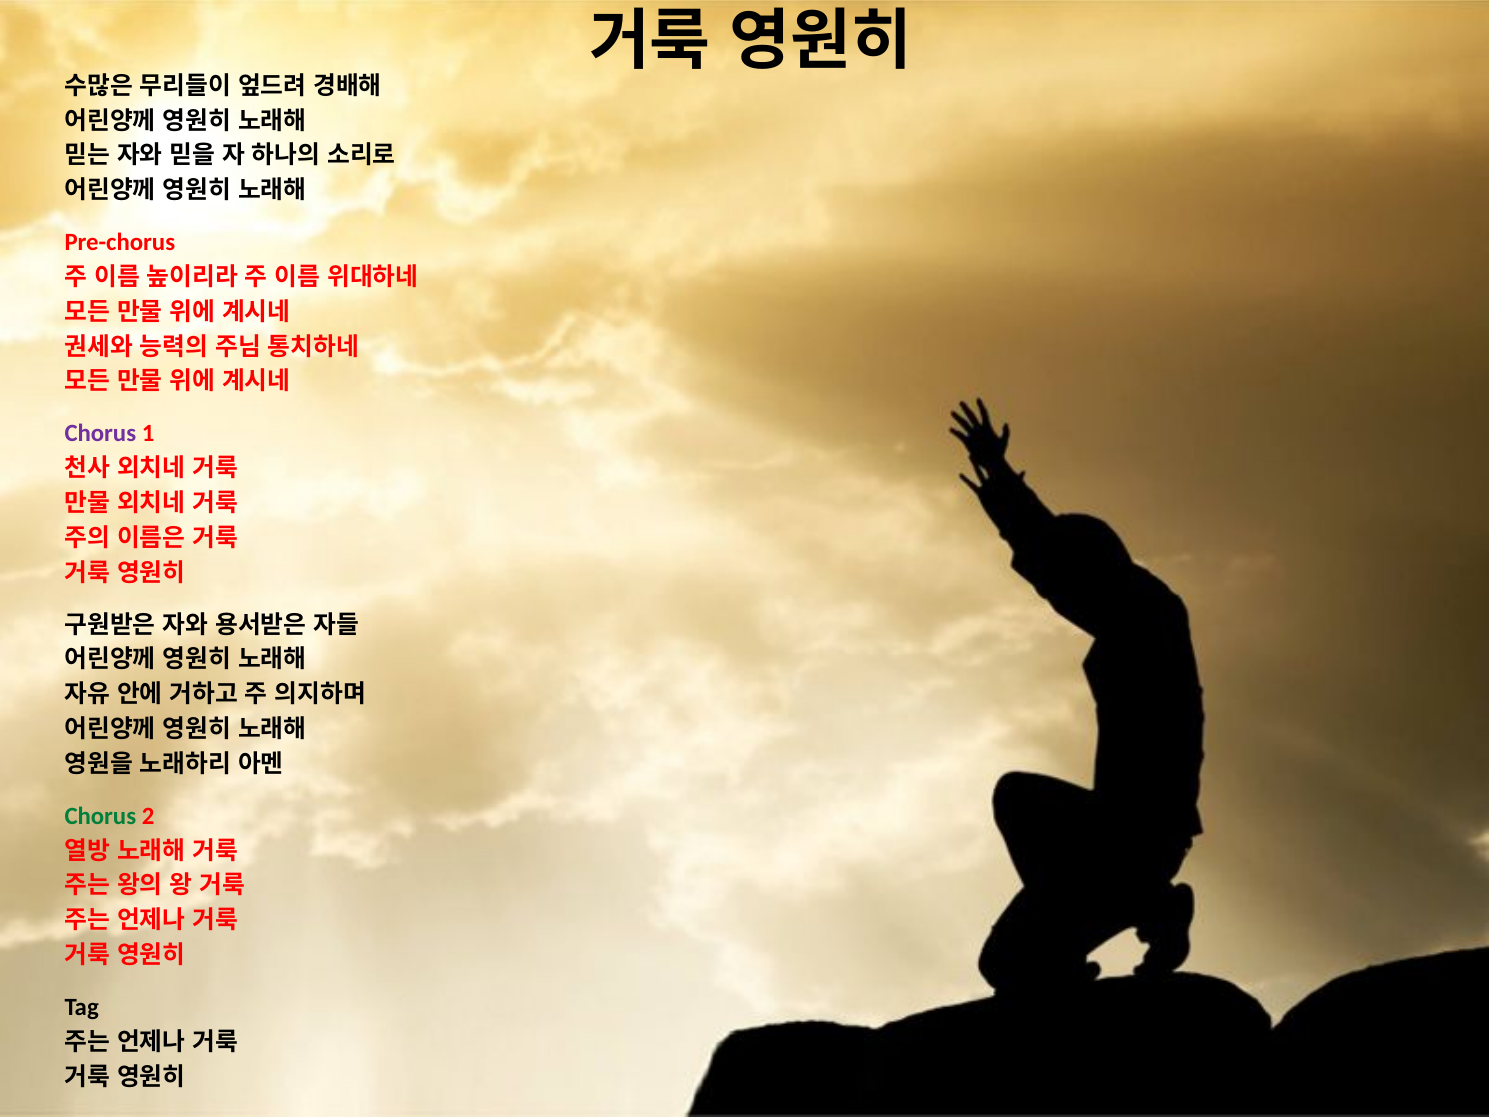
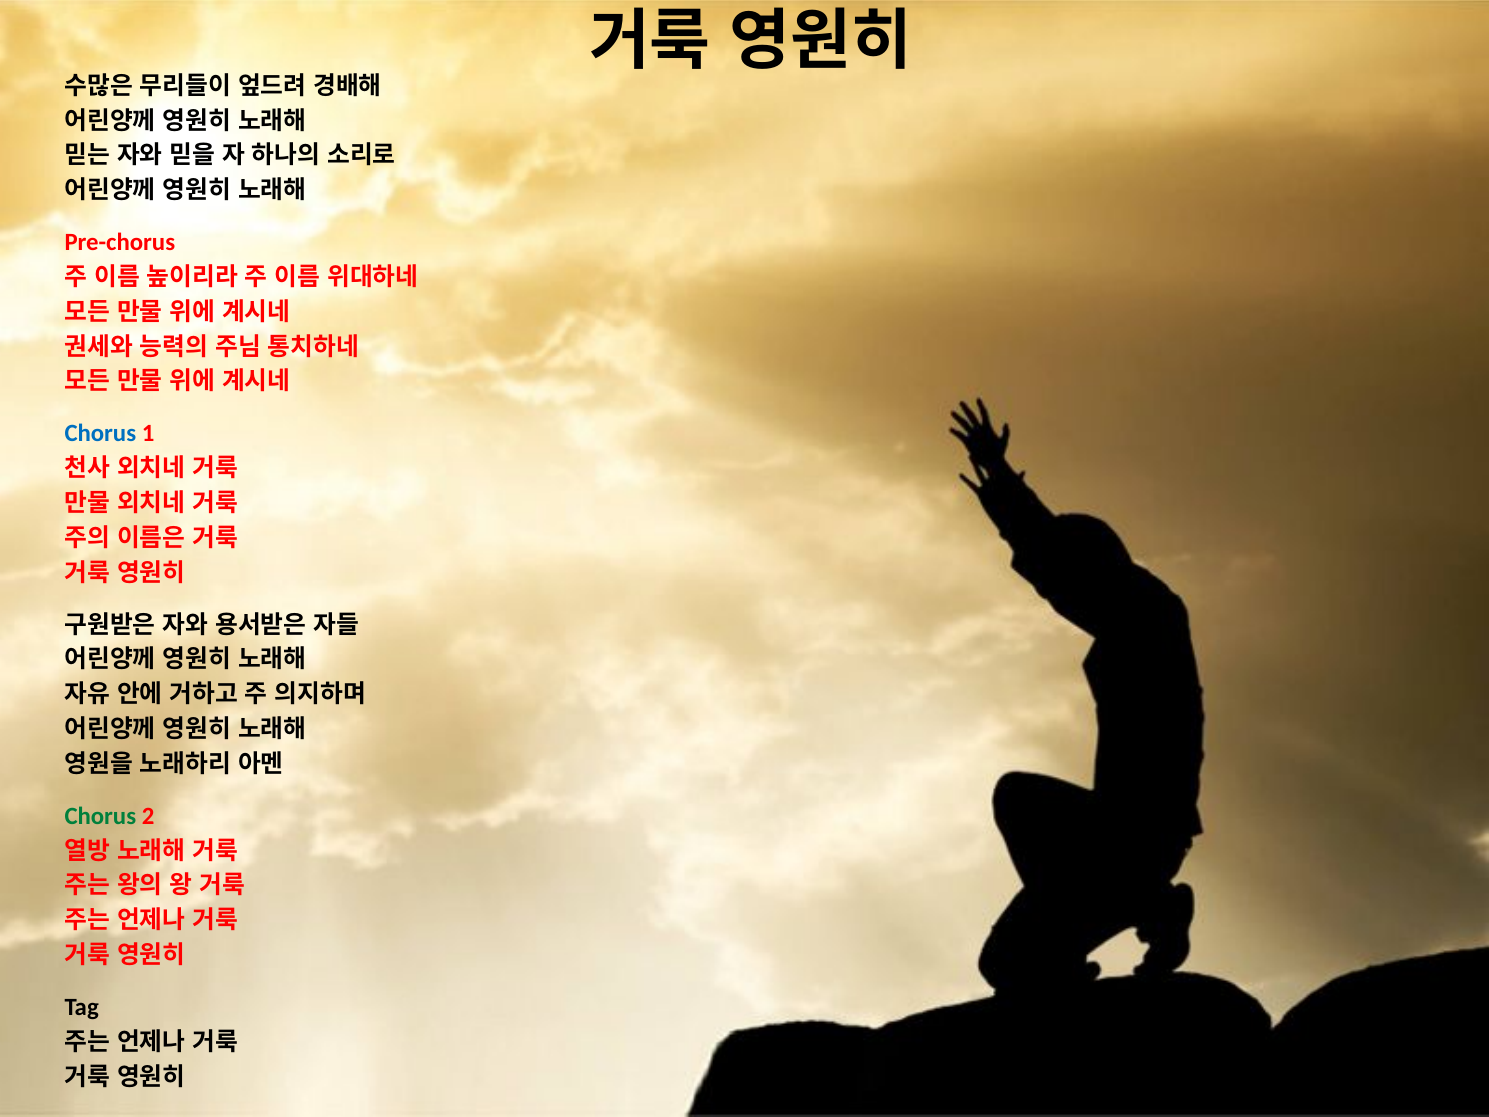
Chorus at (100, 434) colour: purple -> blue
